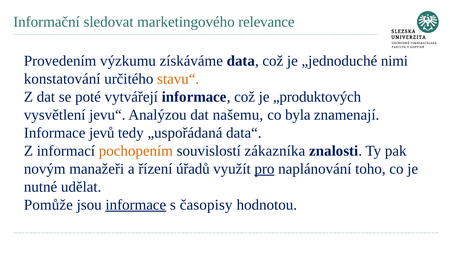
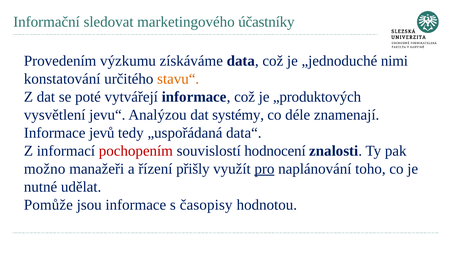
relevance: relevance -> účastníky
našemu: našemu -> systémy
byla: byla -> déle
pochopením colour: orange -> red
zákazníka: zákazníka -> hodnocení
novým: novým -> možno
úřadů: úřadů -> přišly
informace at (136, 205) underline: present -> none
